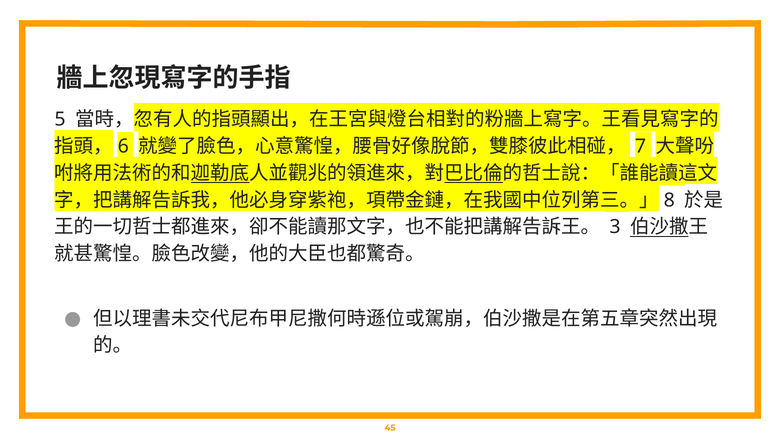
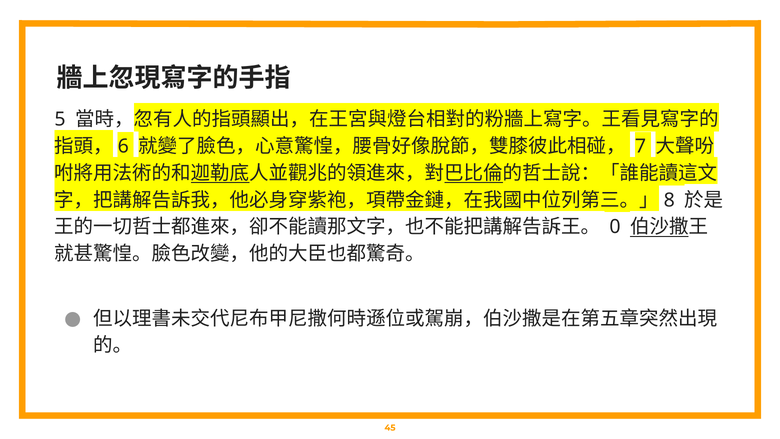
3: 3 -> 0
